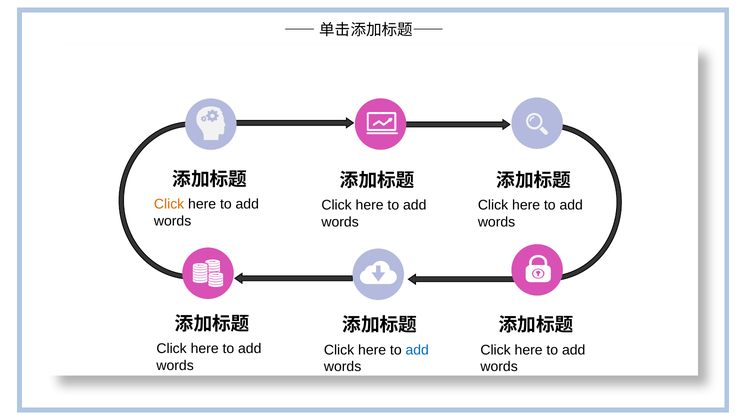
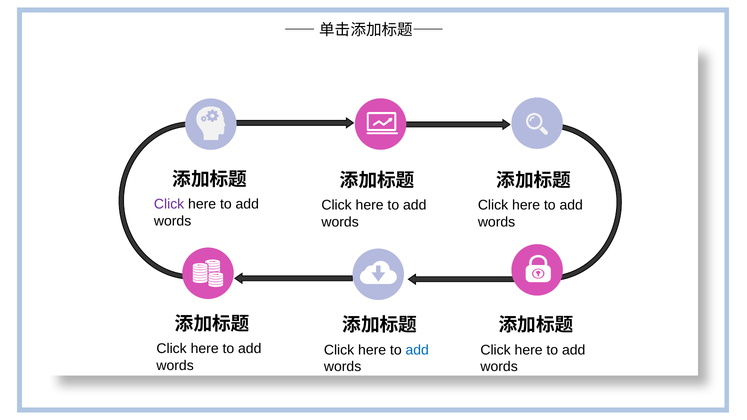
Click at (169, 204) colour: orange -> purple
